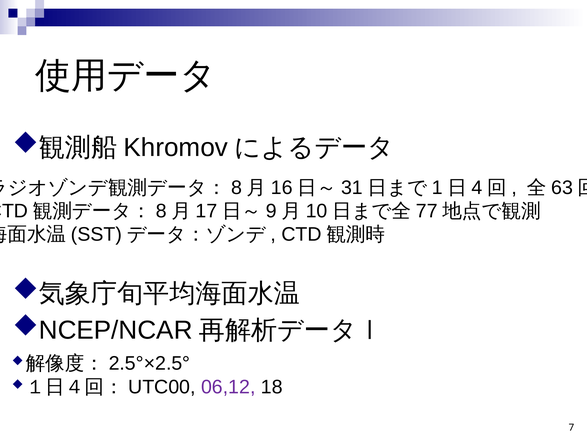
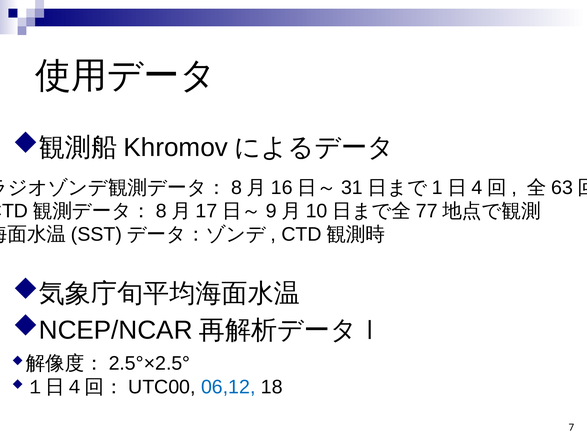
06,12 colour: purple -> blue
